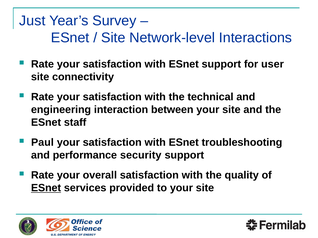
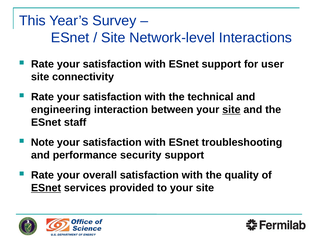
Just: Just -> This
site at (231, 110) underline: none -> present
Paul: Paul -> Note
